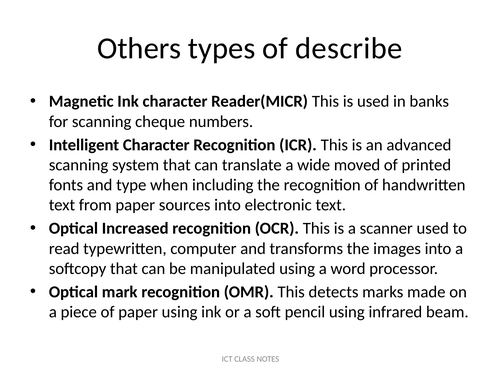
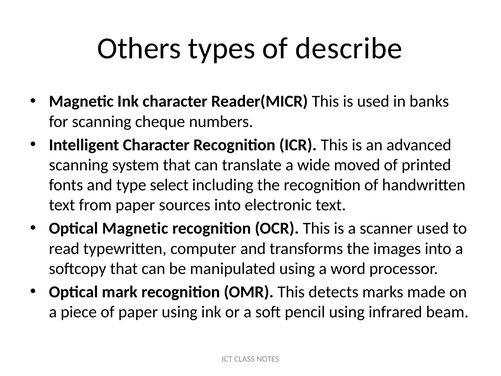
when: when -> select
Optical Increased: Increased -> Magnetic
